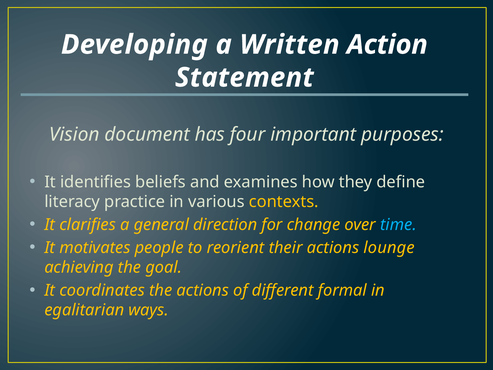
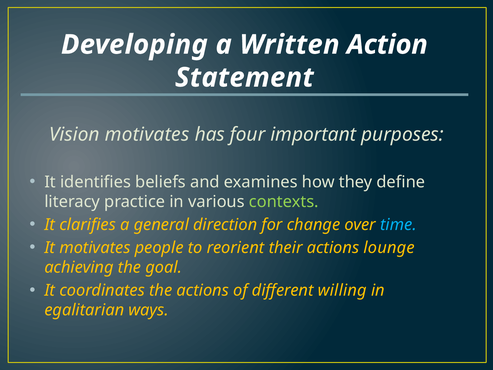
Vision document: document -> motivates
contexts colour: yellow -> light green
formal: formal -> willing
